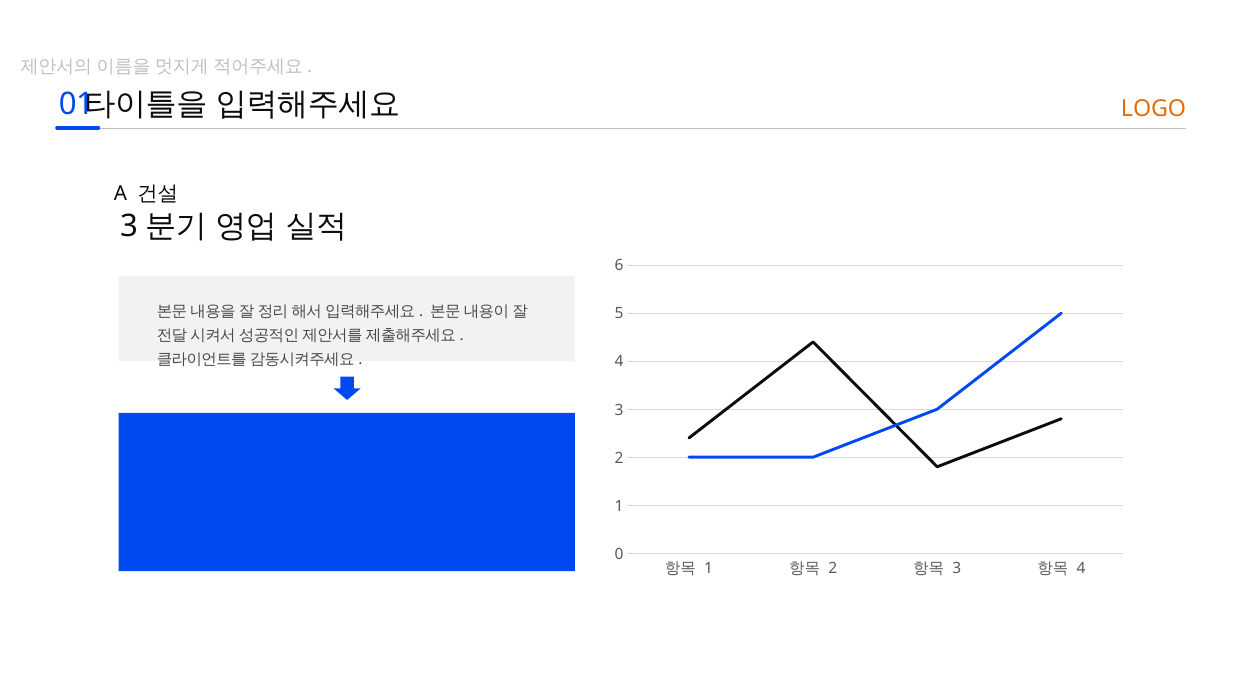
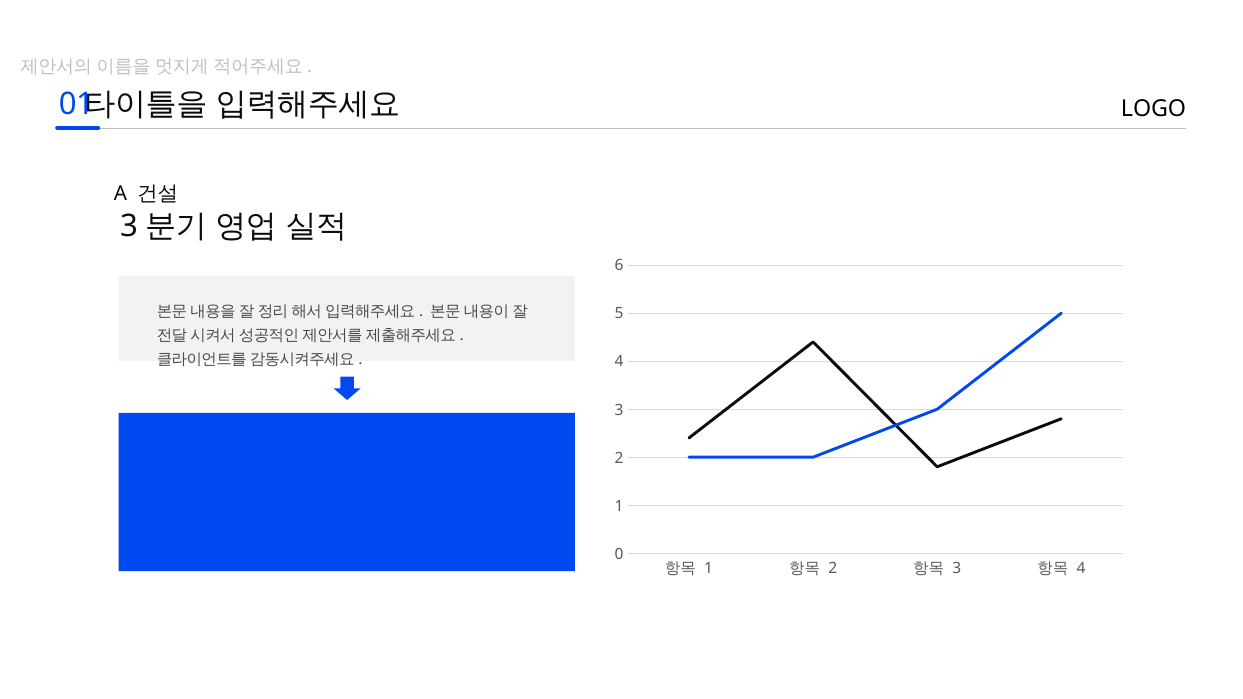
LOGO colour: orange -> black
